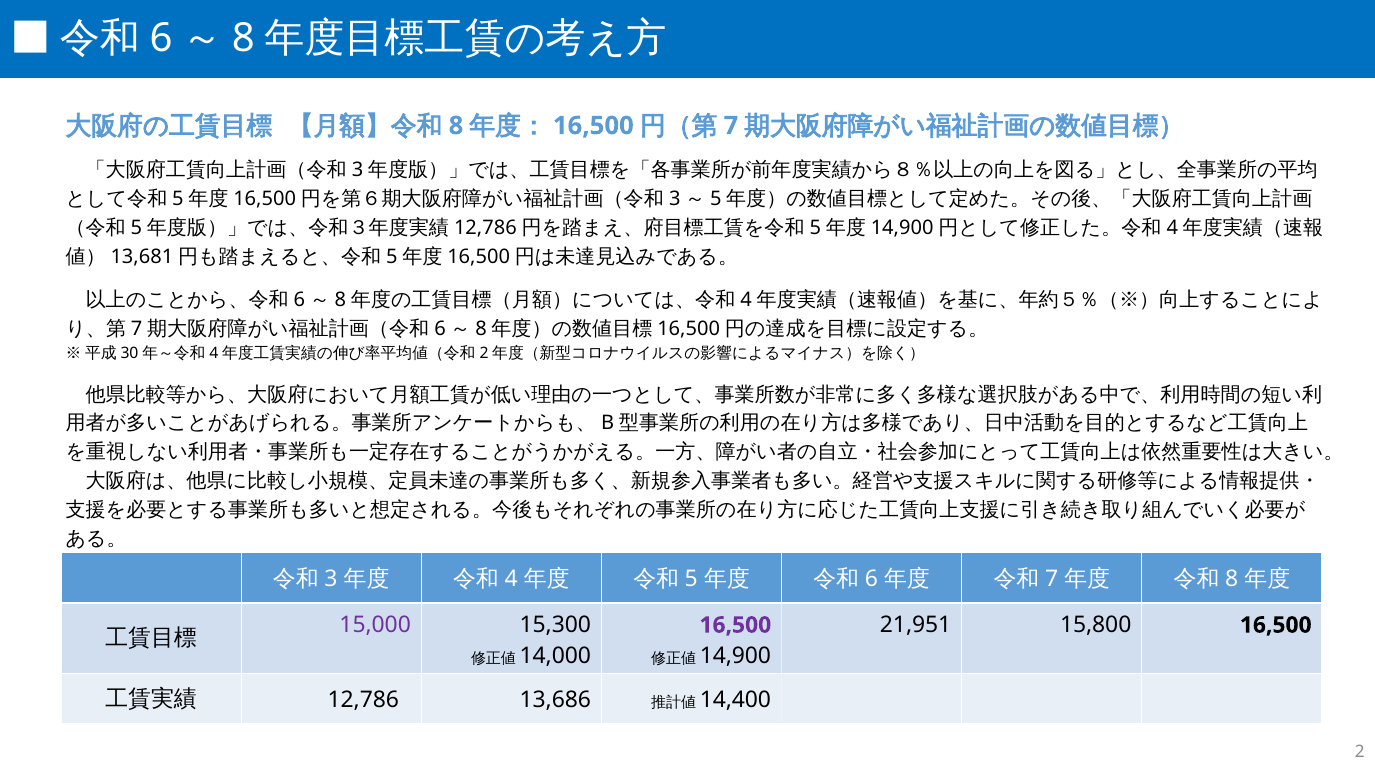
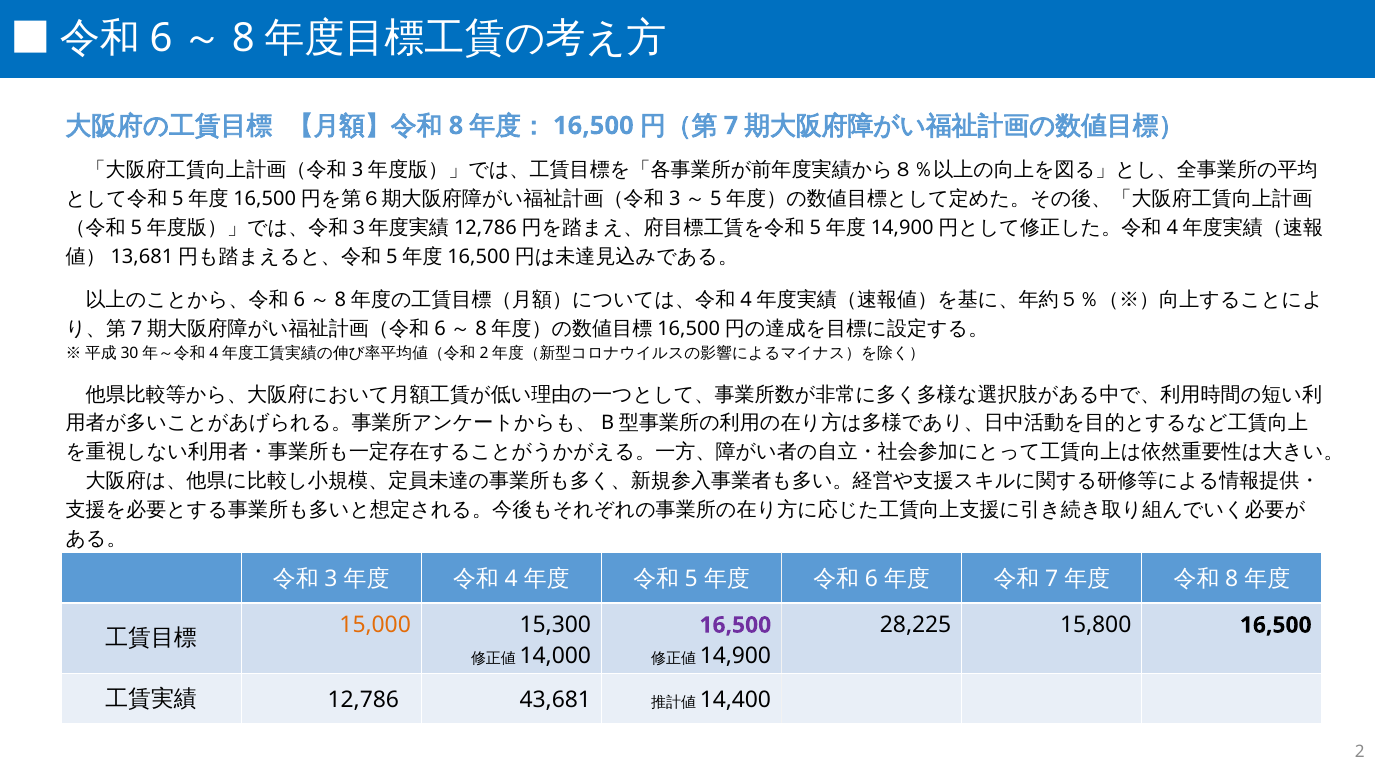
21,951: 21,951 -> 28,225
15,000 colour: purple -> orange
13,686: 13,686 -> 43,681
